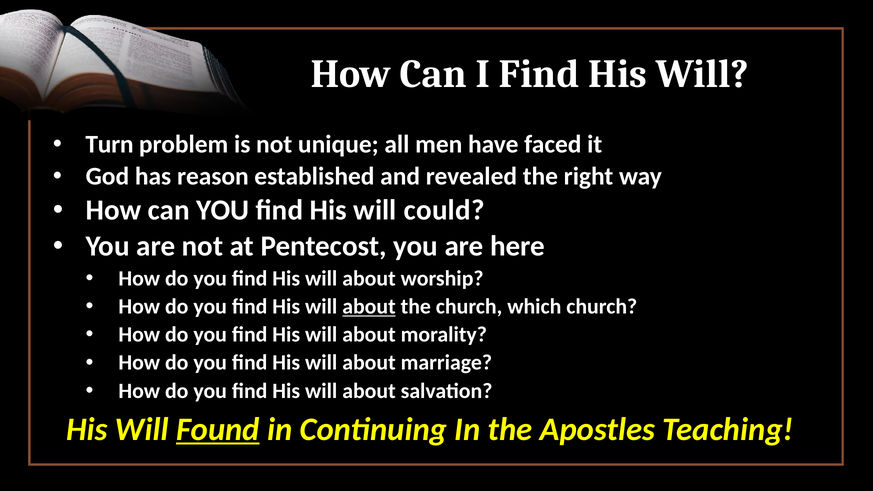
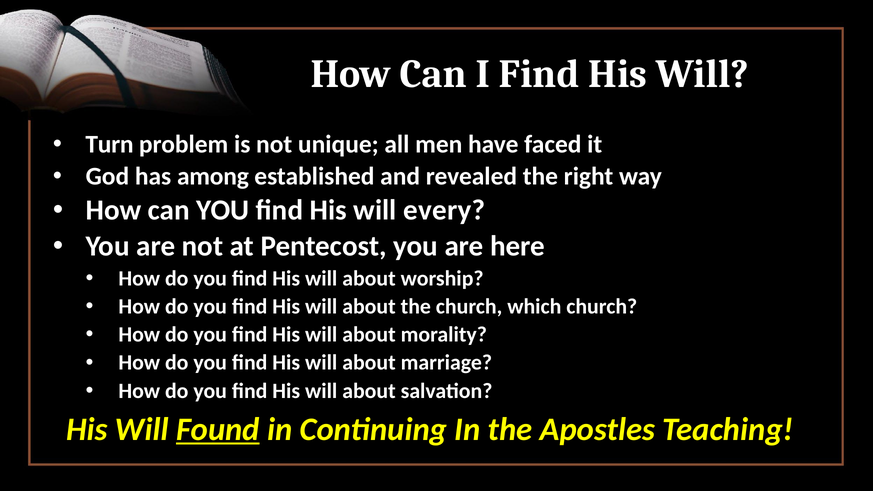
reason: reason -> among
could: could -> every
about at (369, 307) underline: present -> none
